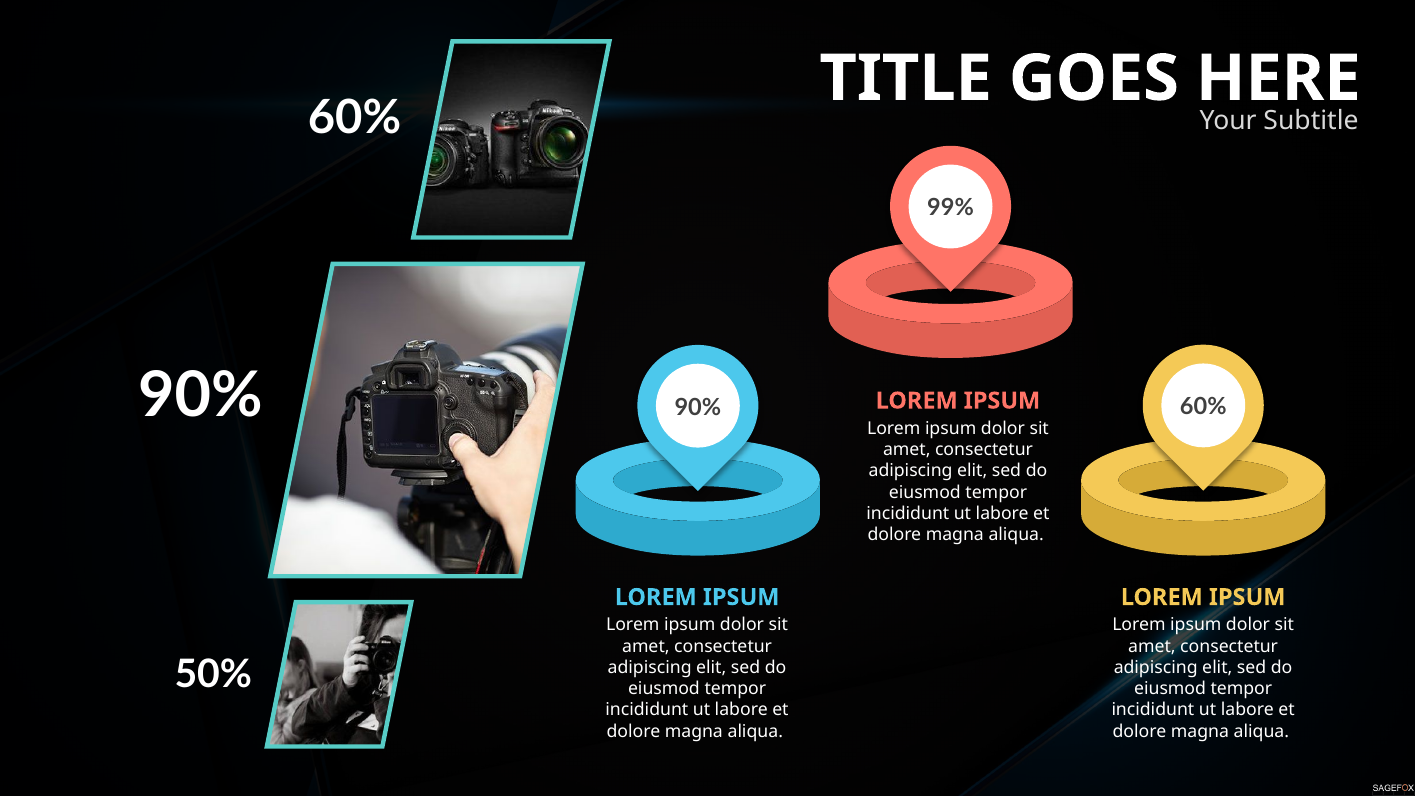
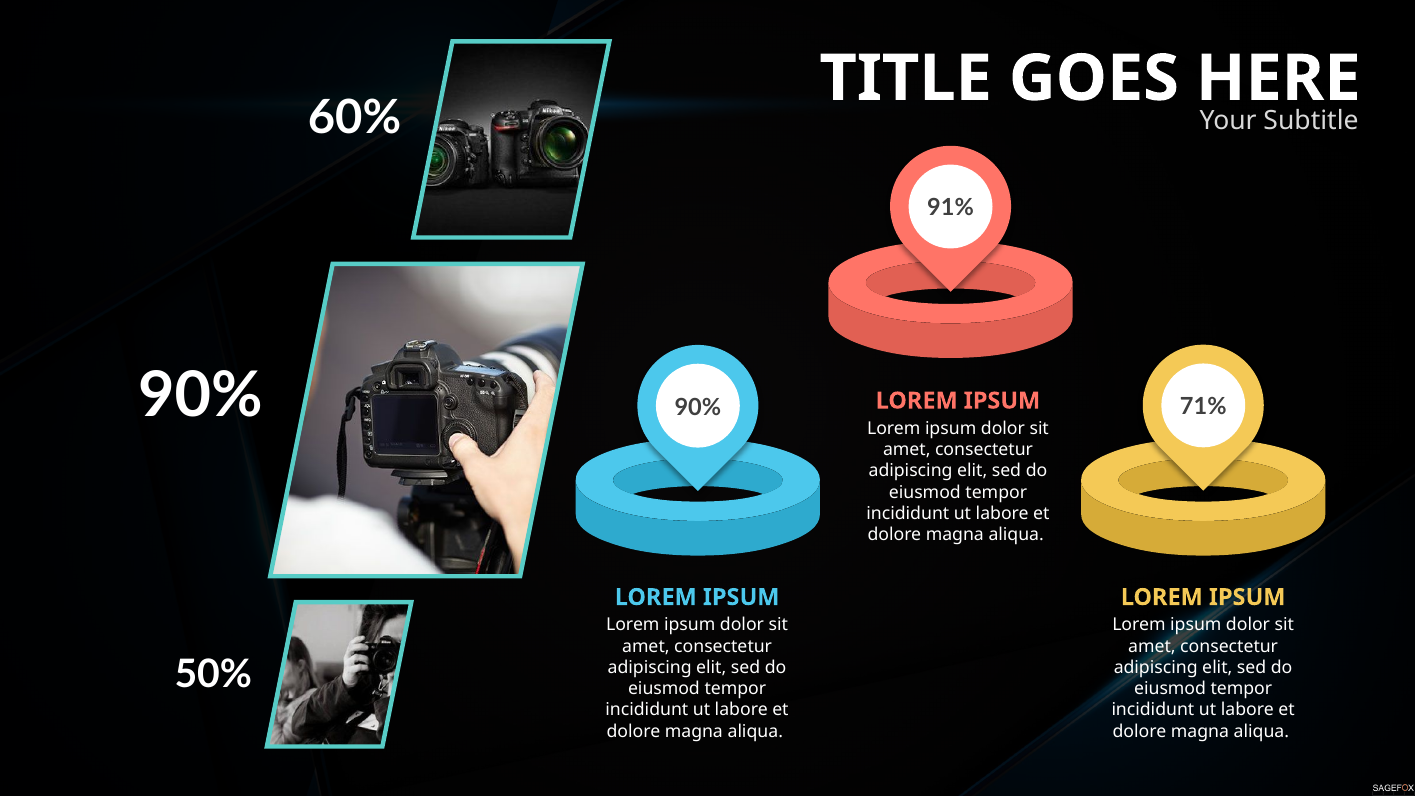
99%: 99% -> 91%
60% at (1203, 407): 60% -> 71%
